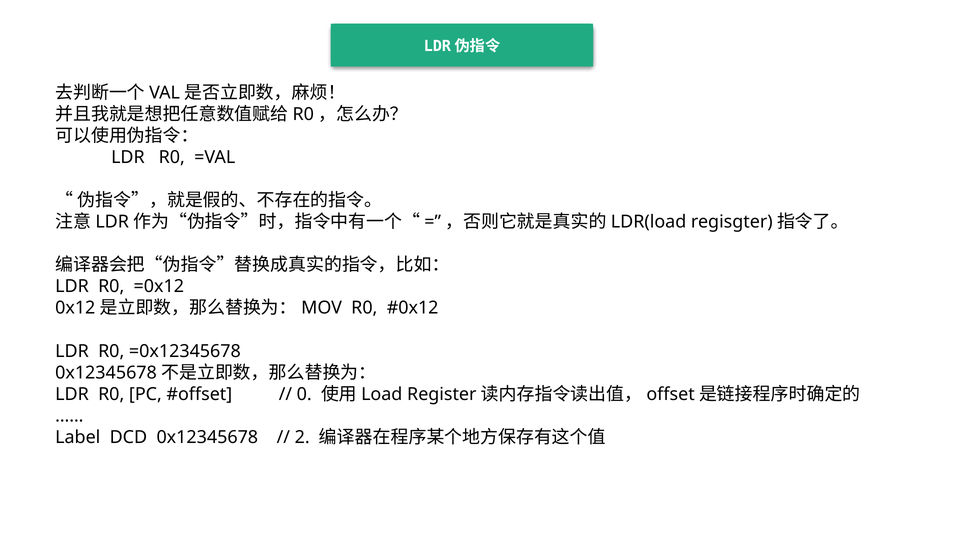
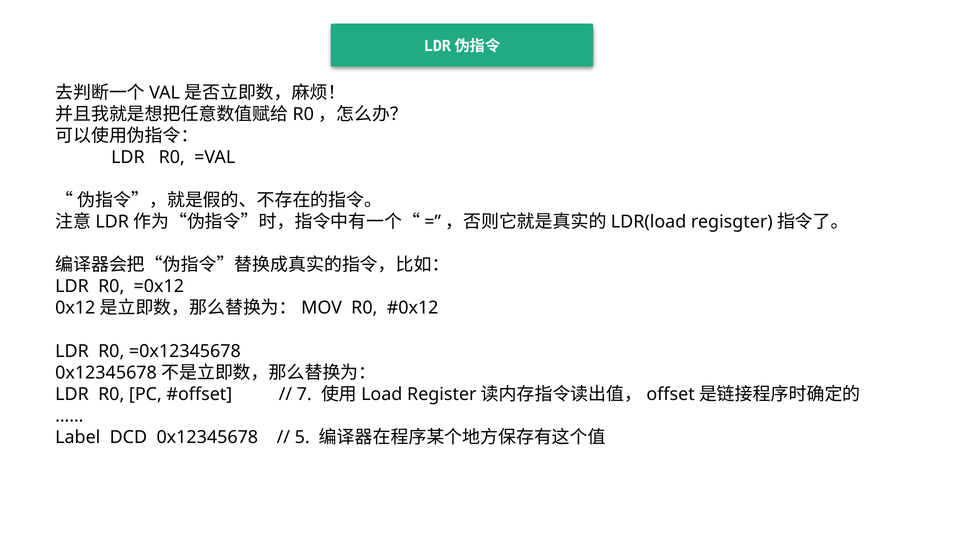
0: 0 -> 7
2: 2 -> 5
